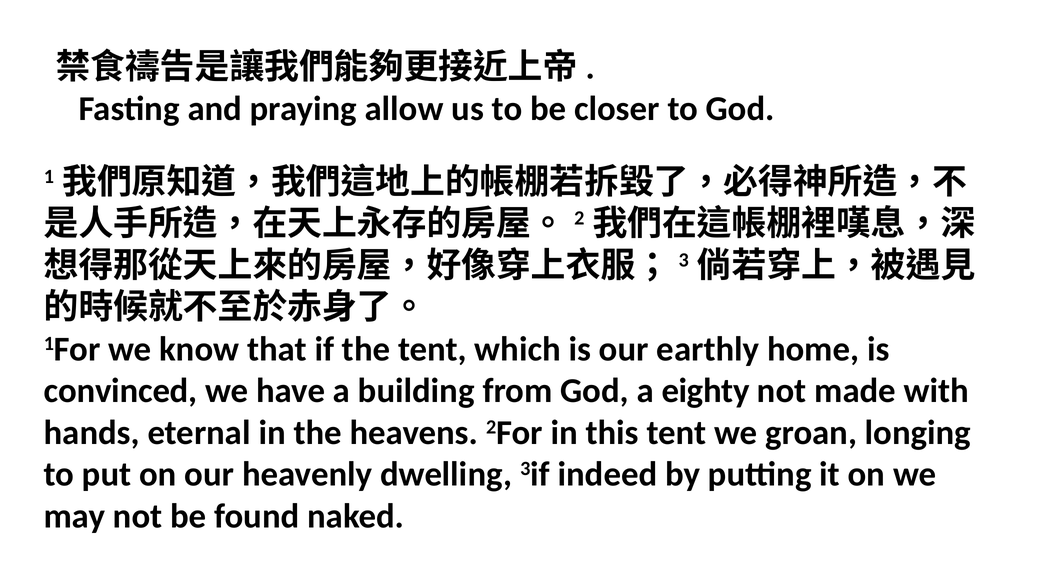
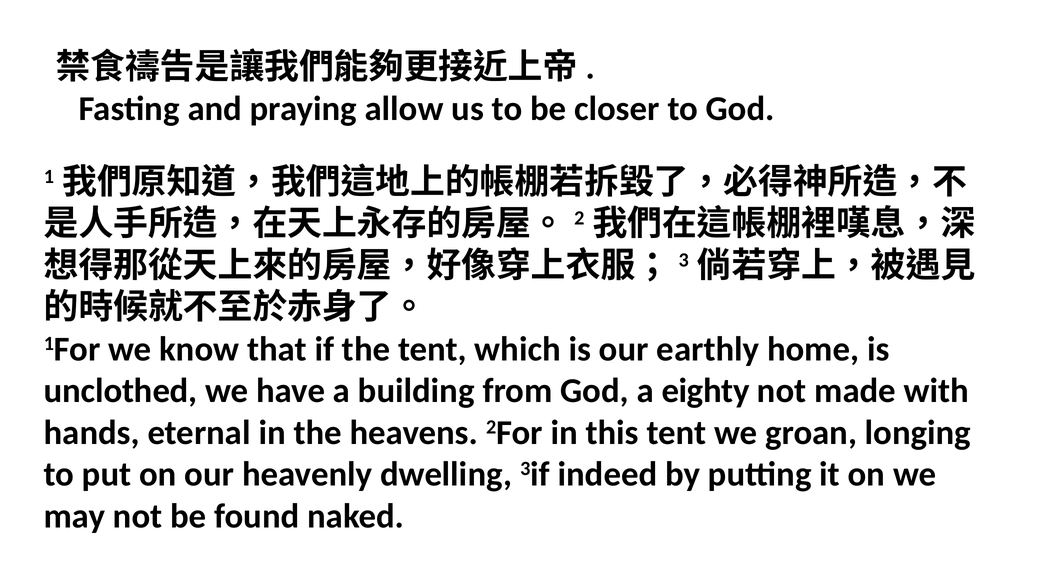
convinced: convinced -> unclothed
